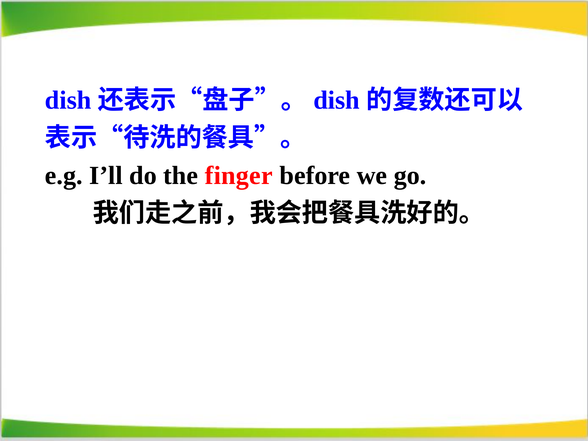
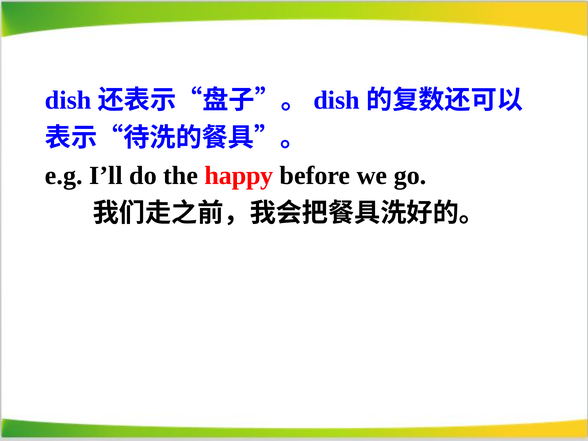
finger: finger -> happy
